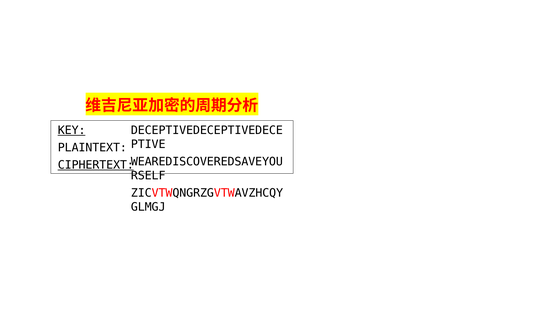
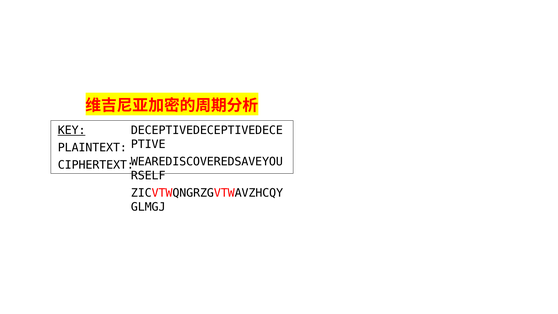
CIPHERTEXT underline: present -> none
